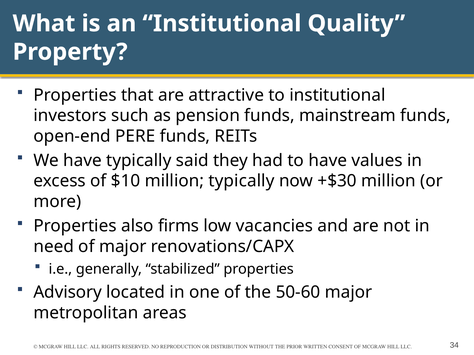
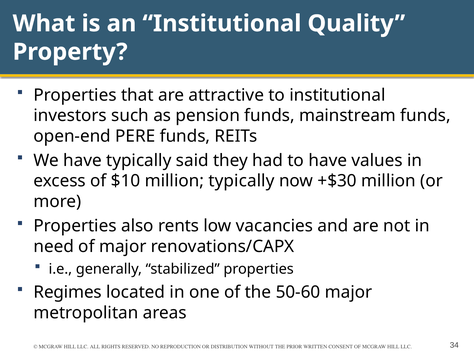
firms: firms -> rents
Advisory: Advisory -> Regimes
